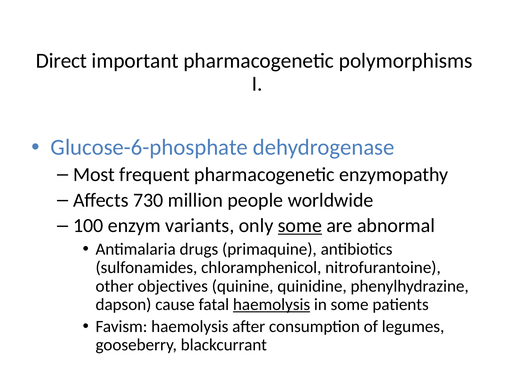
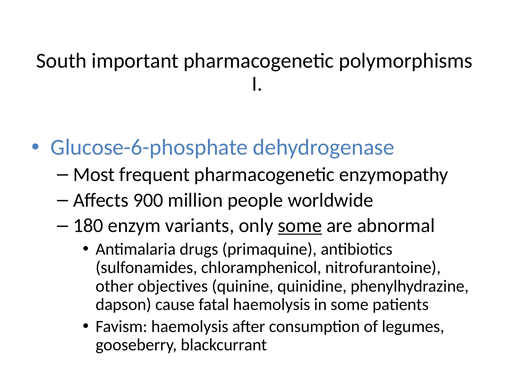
Direct: Direct -> South
730: 730 -> 900
100: 100 -> 180
haemolysis at (272, 304) underline: present -> none
